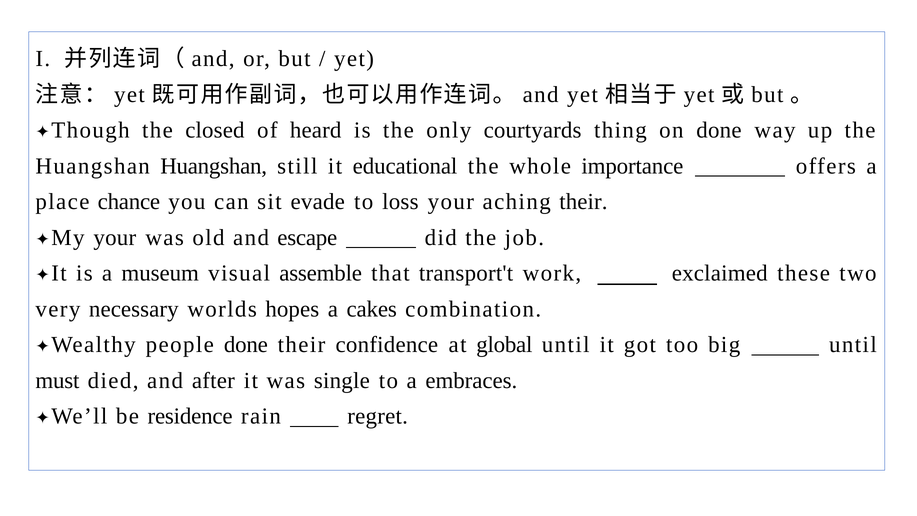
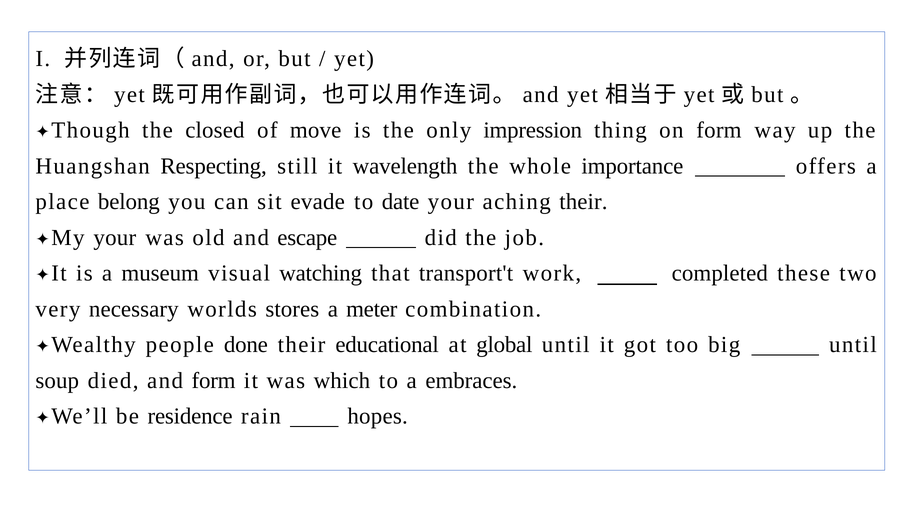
heard: heard -> move
courtyards: courtyards -> impression
on done: done -> form
Huangshan Huangshan: Huangshan -> Respecting
educational: educational -> wavelength
chance: chance -> belong
loss: loss -> date
assemble: assemble -> watching
exclaimed: exclaimed -> completed
hopes: hopes -> stores
cakes: cakes -> meter
confidence: confidence -> educational
must: must -> soup
and after: after -> form
single: single -> which
regret: regret -> hopes
